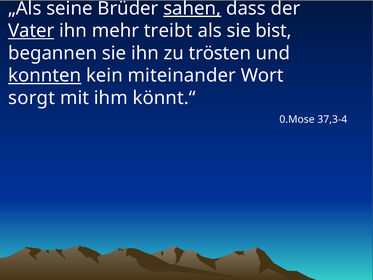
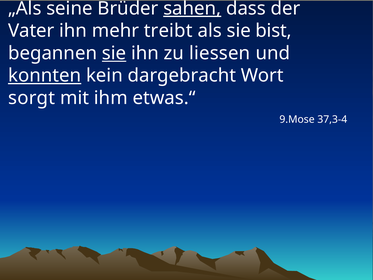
Vater underline: present -> none
sie at (114, 53) underline: none -> present
trösten: trösten -> liessen
miteinander: miteinander -> dargebracht
könnt.“: könnt.“ -> etwas.“
0.Mose: 0.Mose -> 9.Mose
